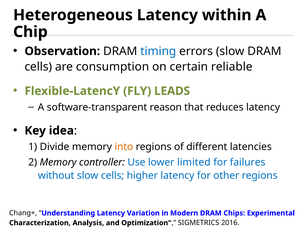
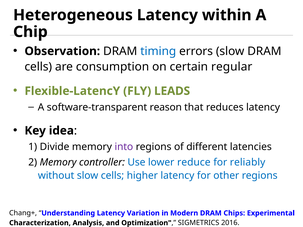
reliable: reliable -> regular
into colour: orange -> purple
limited: limited -> reduce
failures: failures -> reliably
